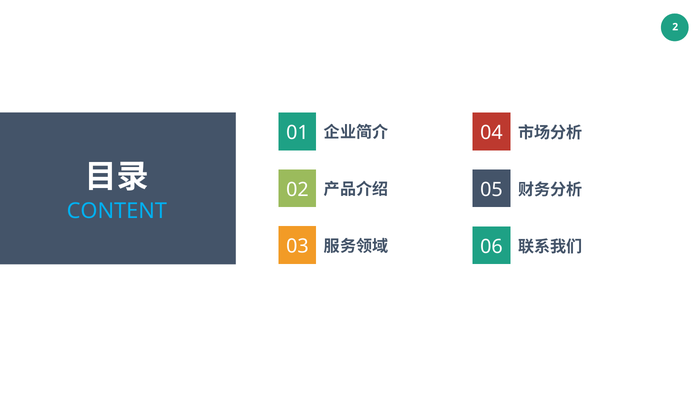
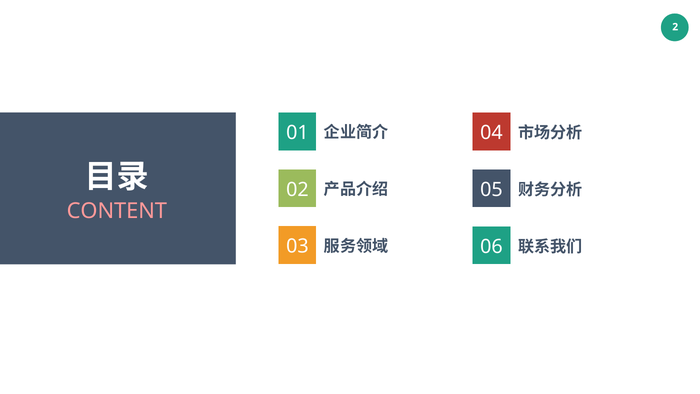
CONTENT colour: light blue -> pink
